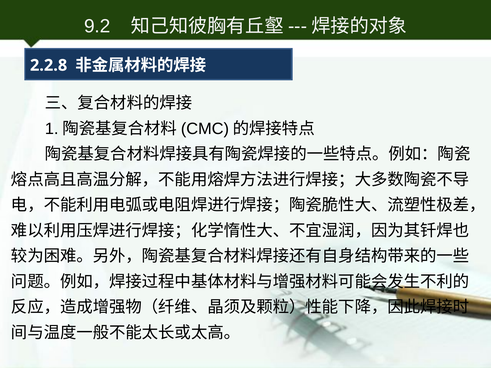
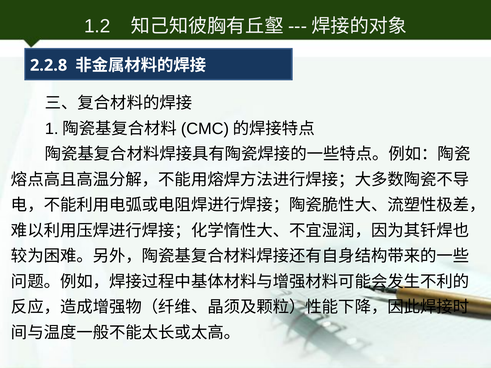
9.2: 9.2 -> 1.2
